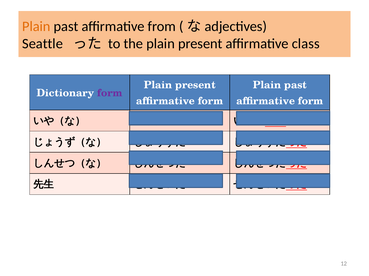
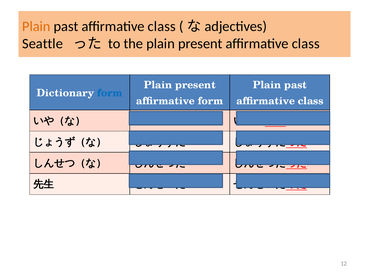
from at (162, 27): from -> class
form at (110, 93) colour: purple -> blue
form at (311, 101): form -> class
